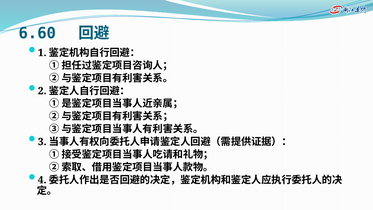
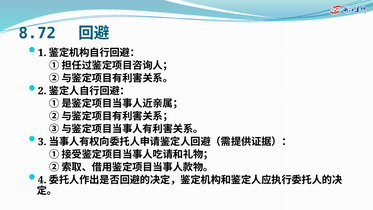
6.60: 6.60 -> 8.72
